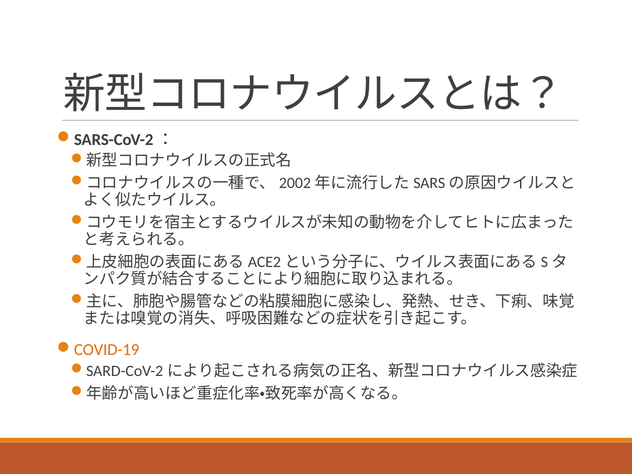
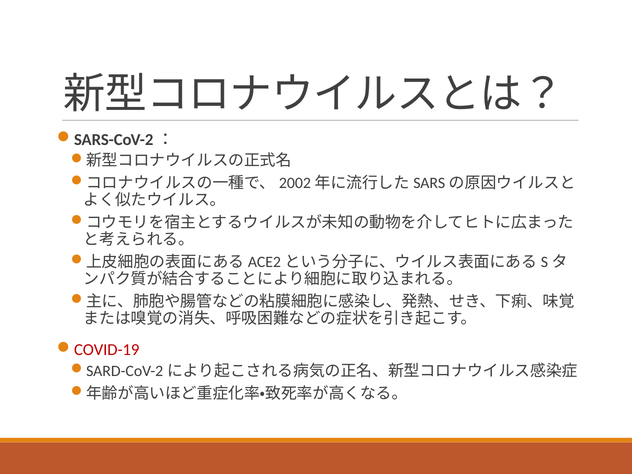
COVID-19 colour: orange -> red
